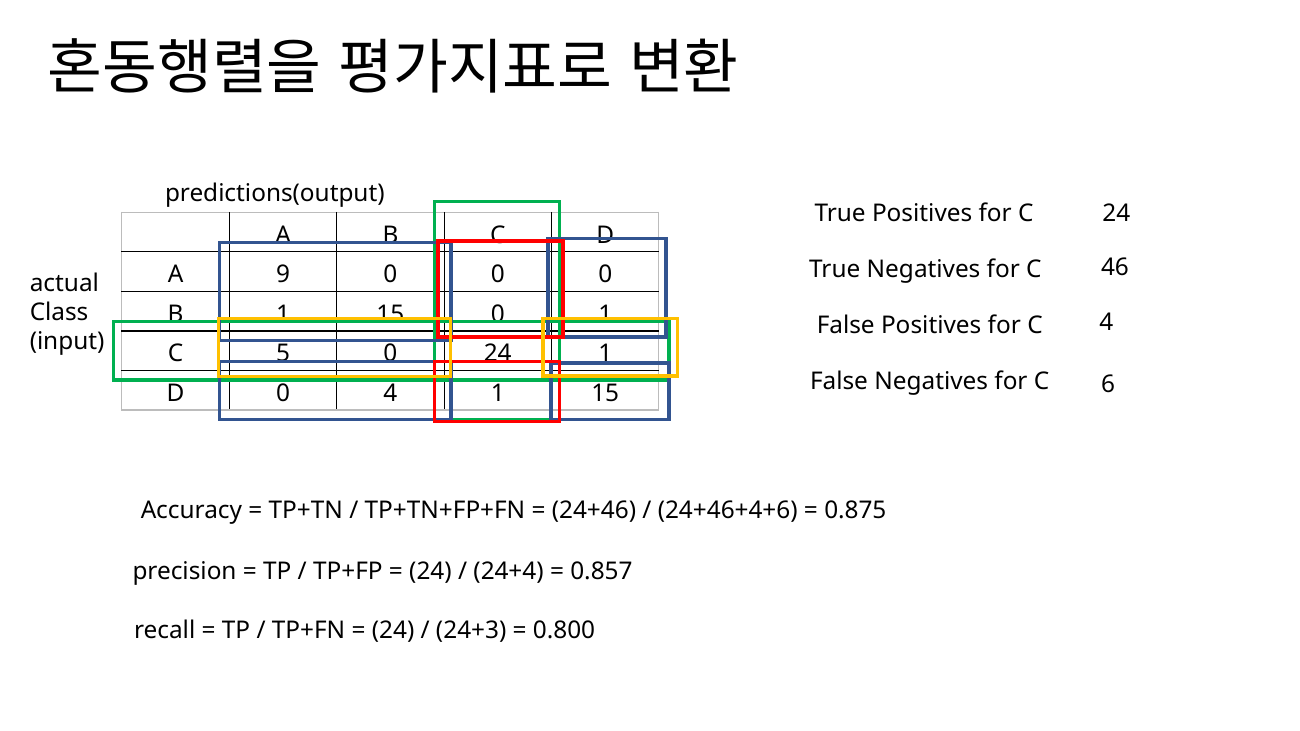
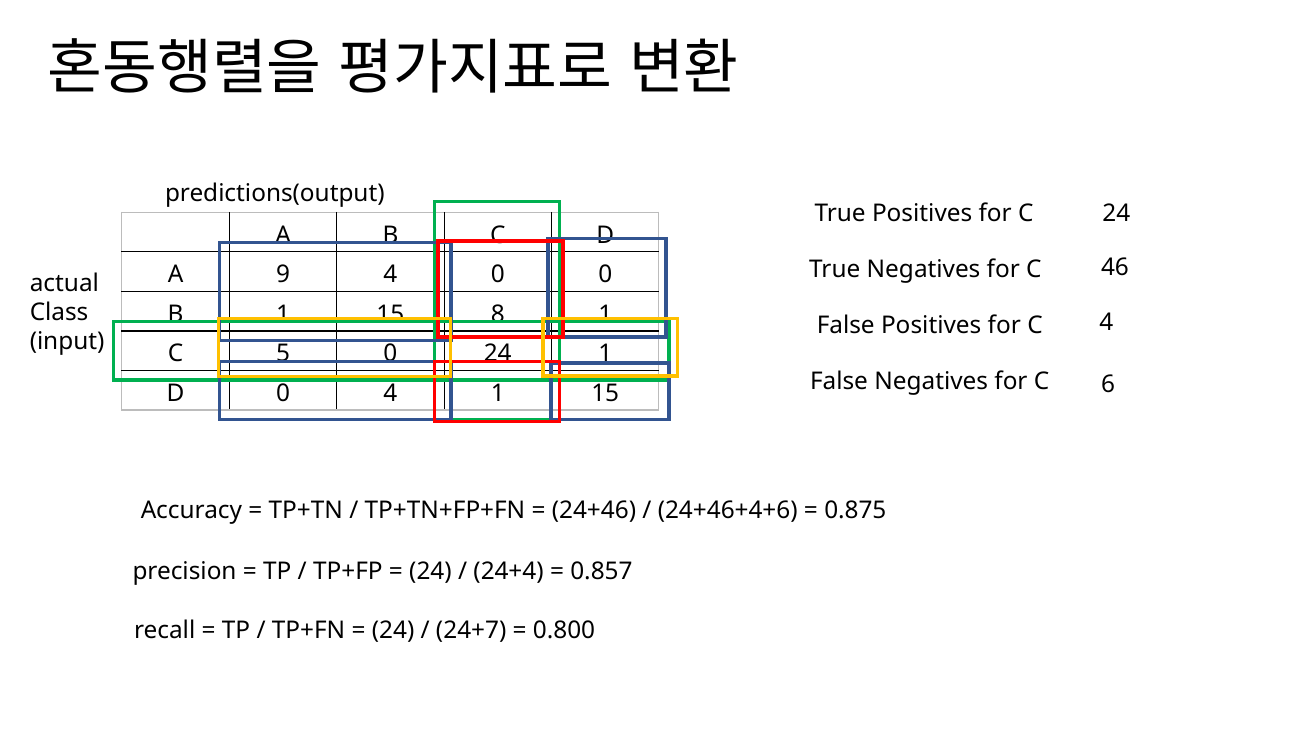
9 0: 0 -> 4
15 0: 0 -> 8
24+3: 24+3 -> 24+7
